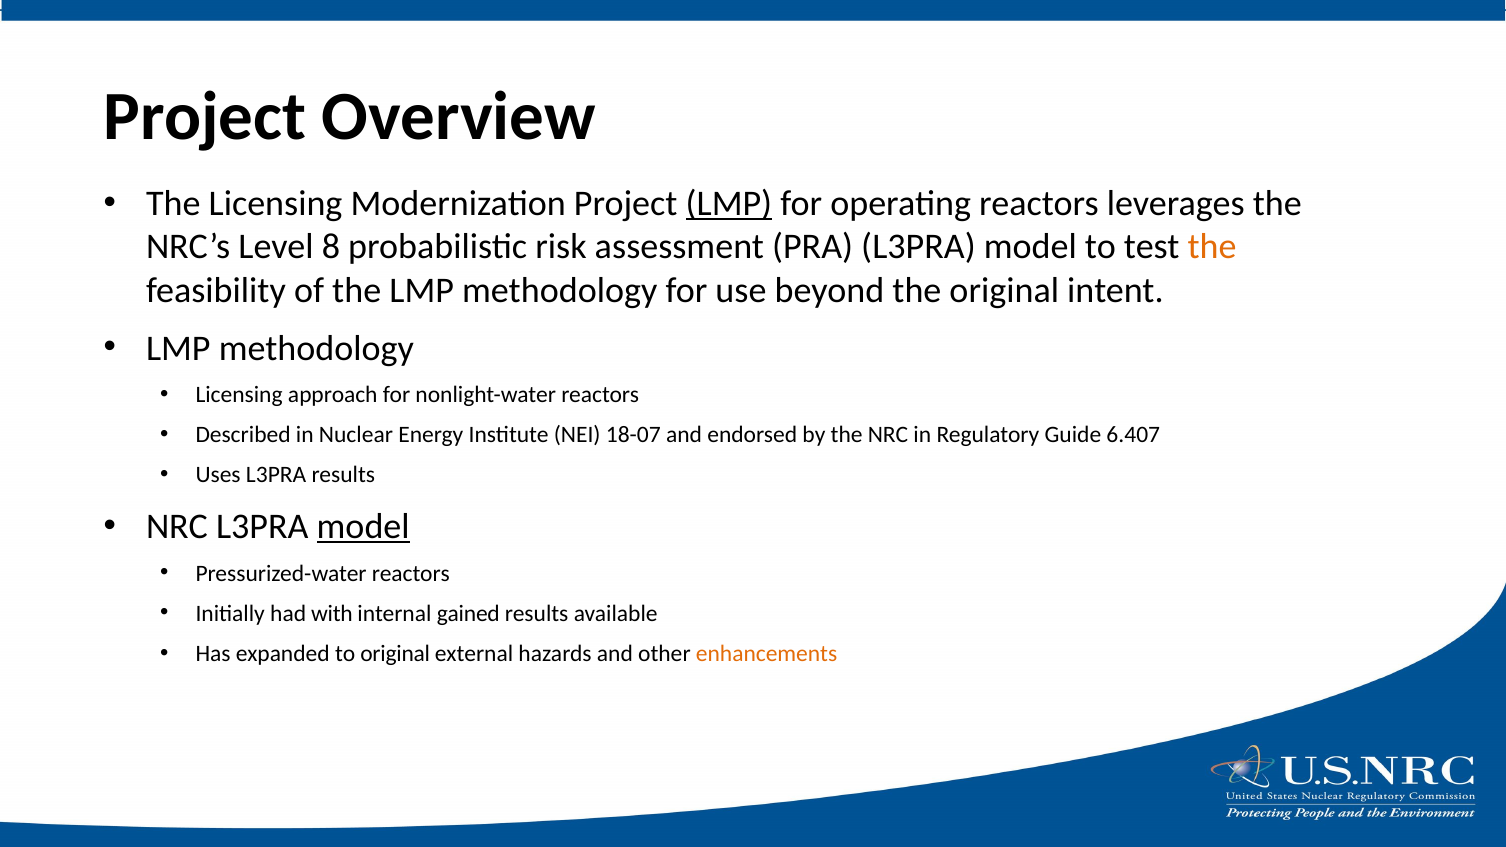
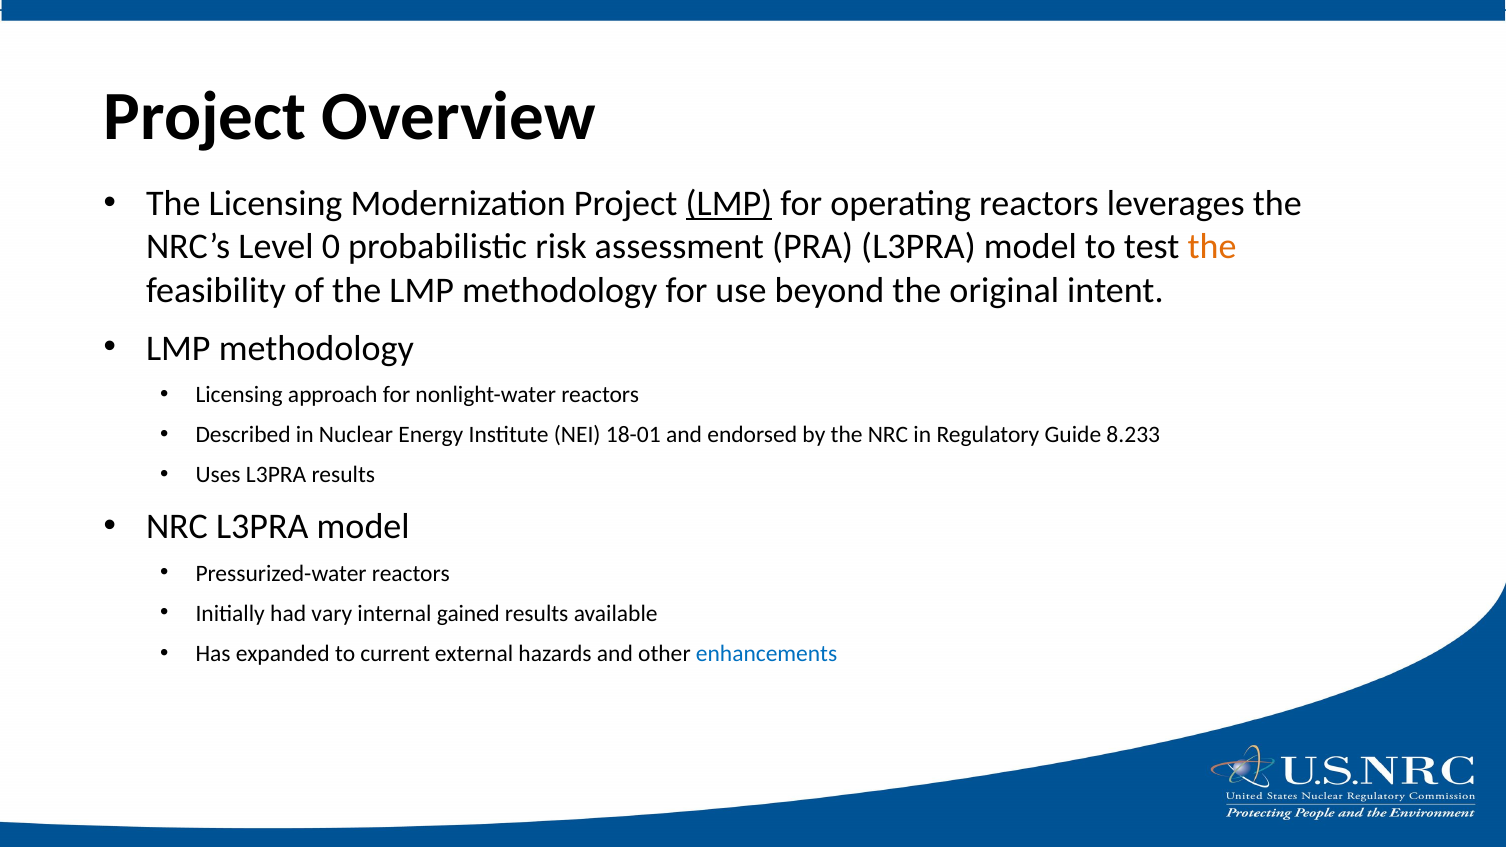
8: 8 -> 0
18-07: 18-07 -> 18-01
6.407: 6.407 -> 8.233
model at (363, 527) underline: present -> none
with: with -> vary
to original: original -> current
enhancements colour: orange -> blue
